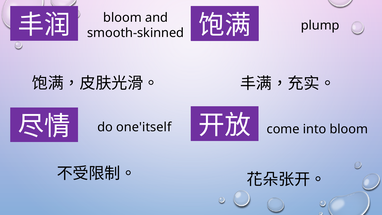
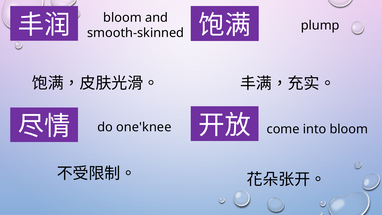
one'itself: one'itself -> one'knee
